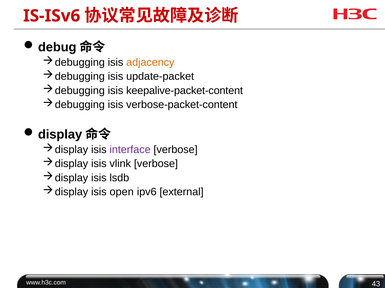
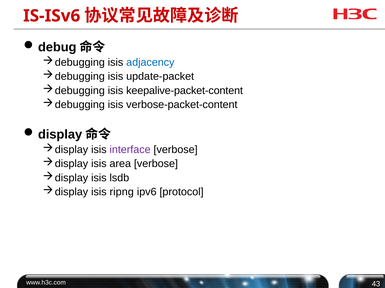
adjacency colour: orange -> blue
vlink: vlink -> area
open: open -> ripng
external: external -> protocol
